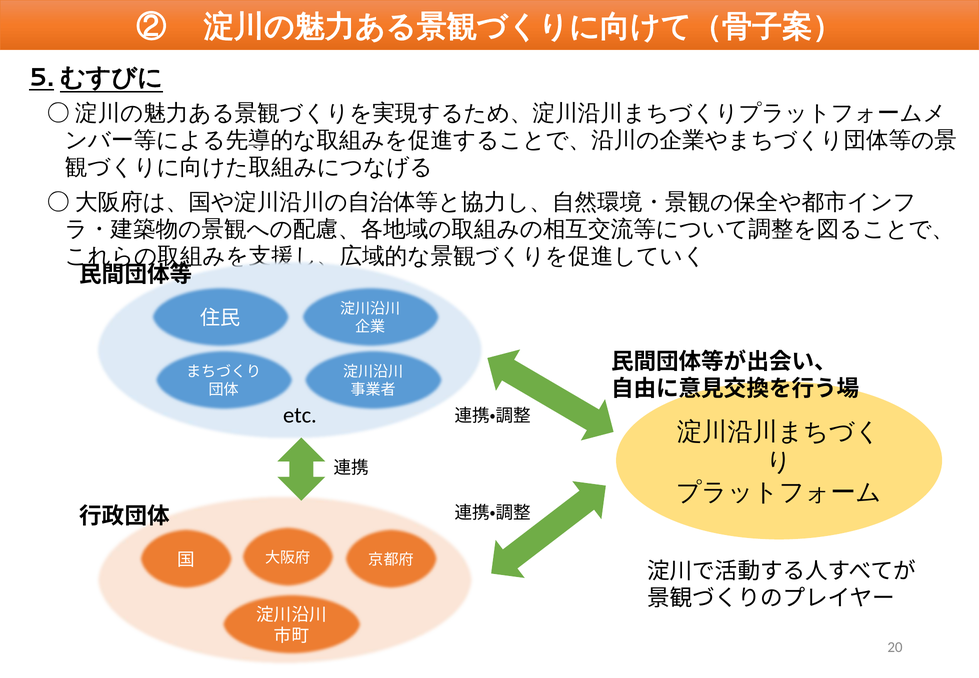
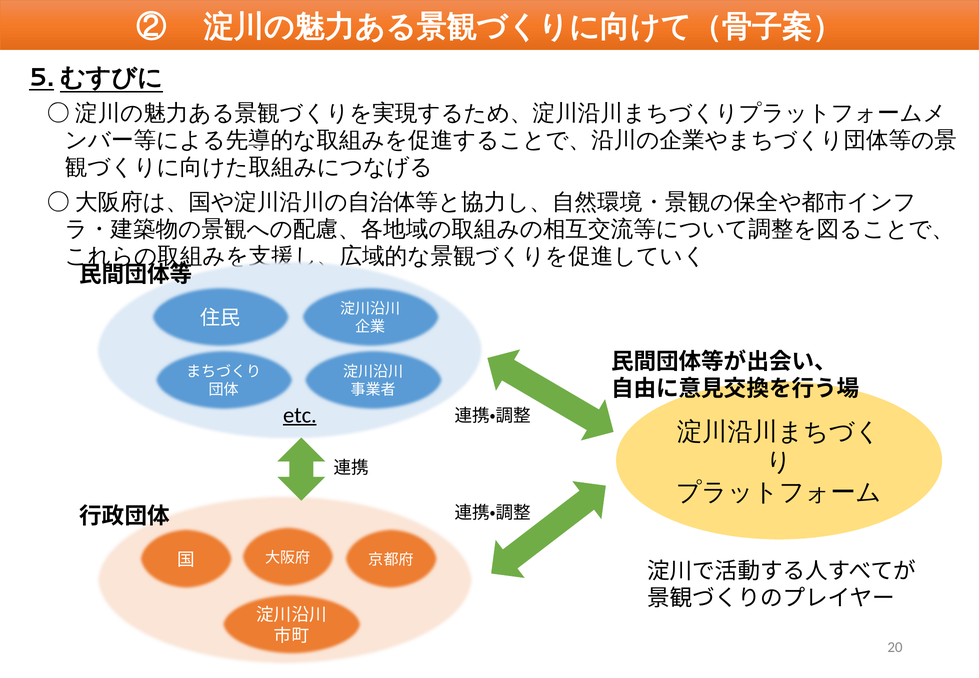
etc underline: none -> present
